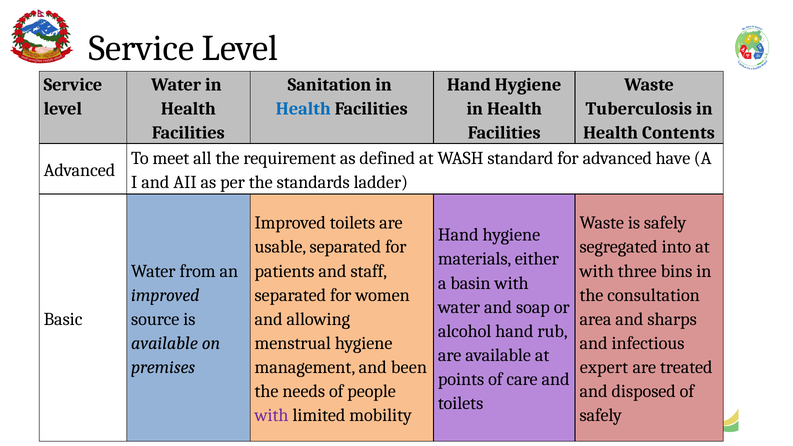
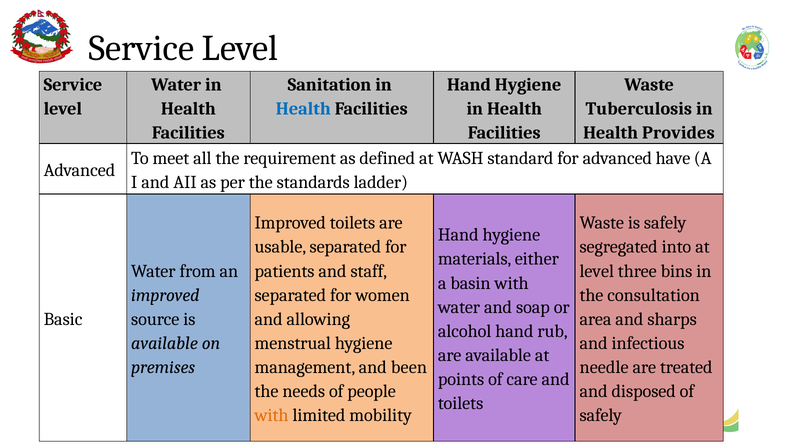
Contents: Contents -> Provides
with at (597, 271): with -> level
expert: expert -> needle
with at (272, 415) colour: purple -> orange
